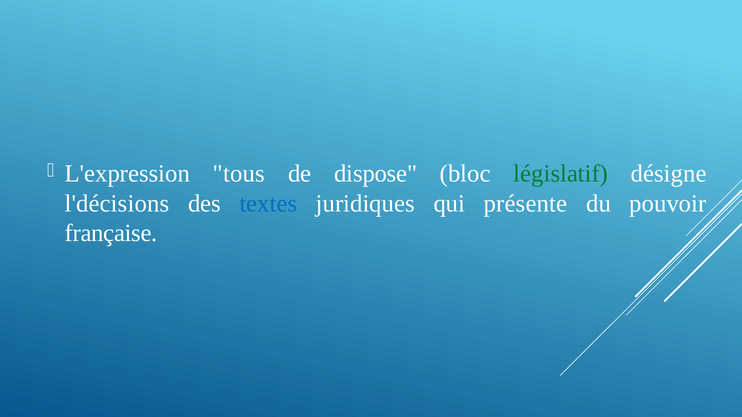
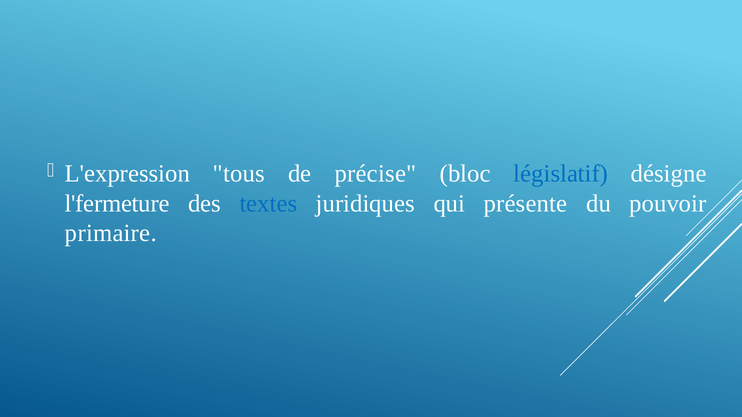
dispose: dispose -> précise
législatif colour: green -> blue
l'décisions: l'décisions -> l'fermeture
française: française -> primaire
